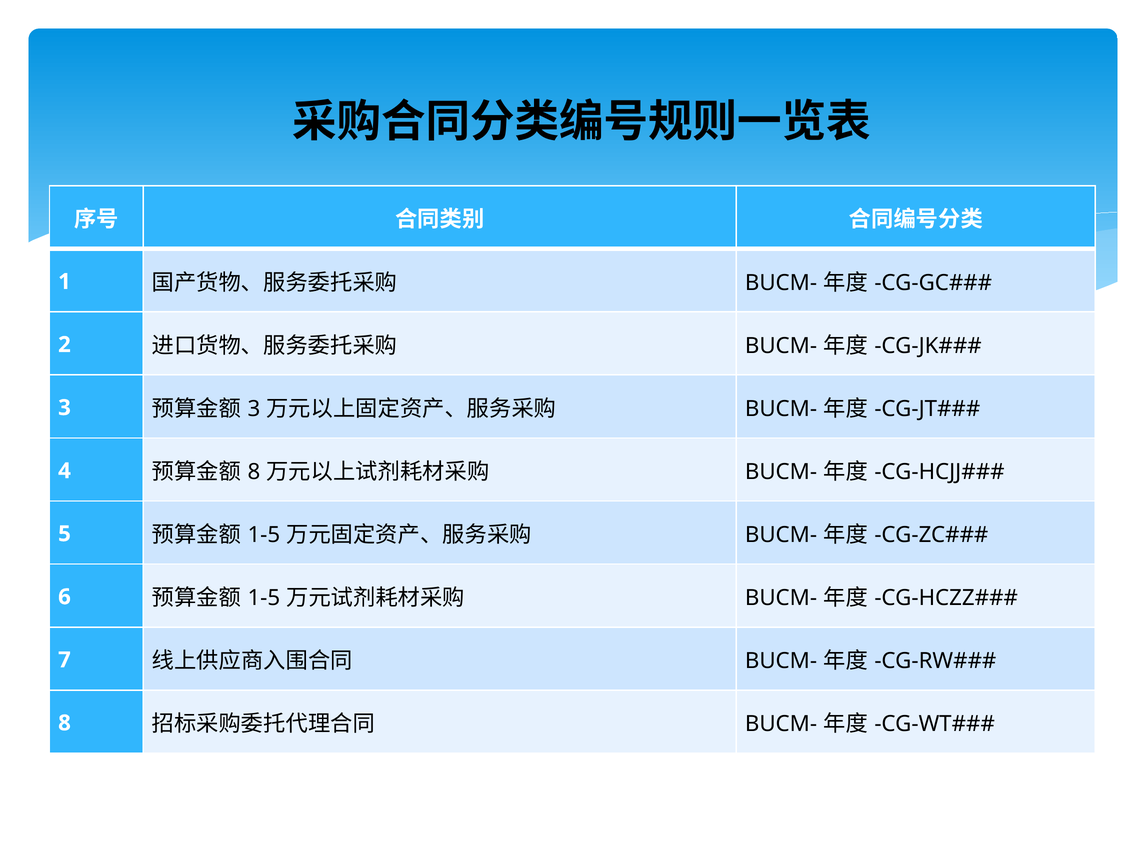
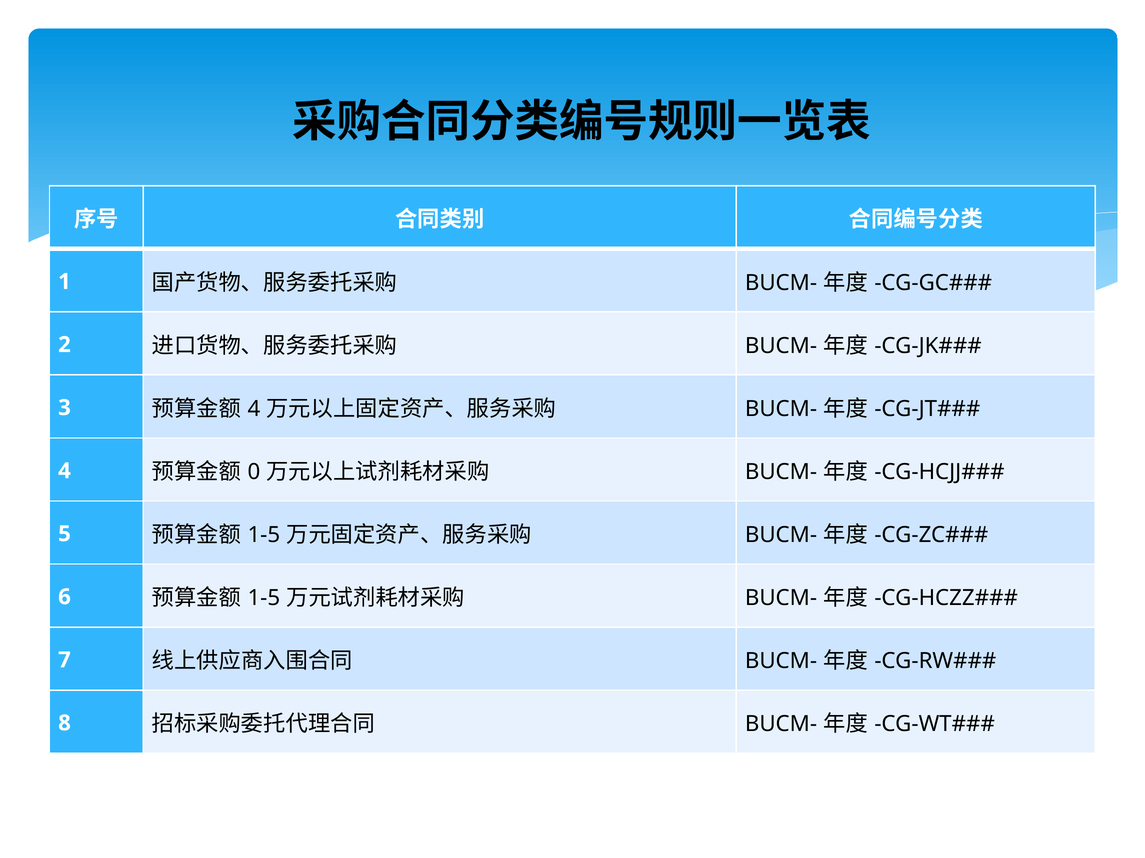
3 at (254, 409): 3 -> 4
8 at (254, 472): 8 -> 0
